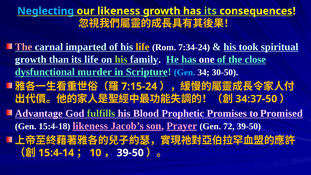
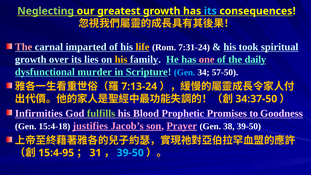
Neglecting colour: light blue -> light green
our likeness: likeness -> greatest
its at (210, 11) colour: light green -> light blue
7:34-24: 7:34-24 -> 7:31-24
than: than -> over
its life: life -> lies
his at (121, 59) colour: light green -> yellow
one colour: white -> pink
close: close -> daily
30-50: 30-50 -> 57-50
7:15-24: 7:15-24 -> 7:13-24
Advantage: Advantage -> Infirmities
Promised: Promised -> Goodness
15:4-18 likeness: likeness -> justifies
72: 72 -> 38
15:4-14: 15:4-14 -> 15:4-95
10: 10 -> 31
39-50 at (130, 153) colour: white -> light blue
